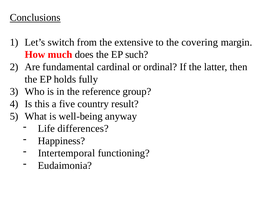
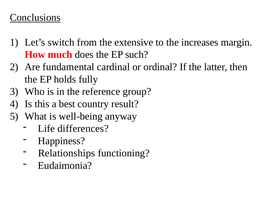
covering: covering -> increases
five: five -> best
Intertemporal: Intertemporal -> Relationships
